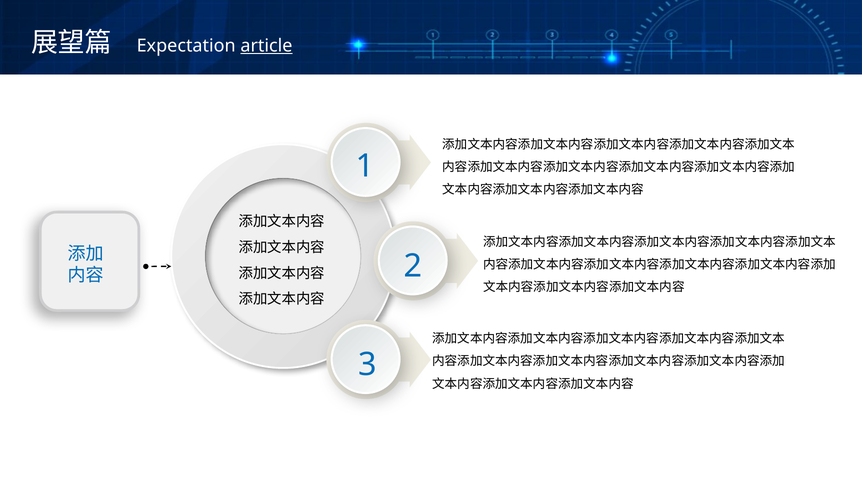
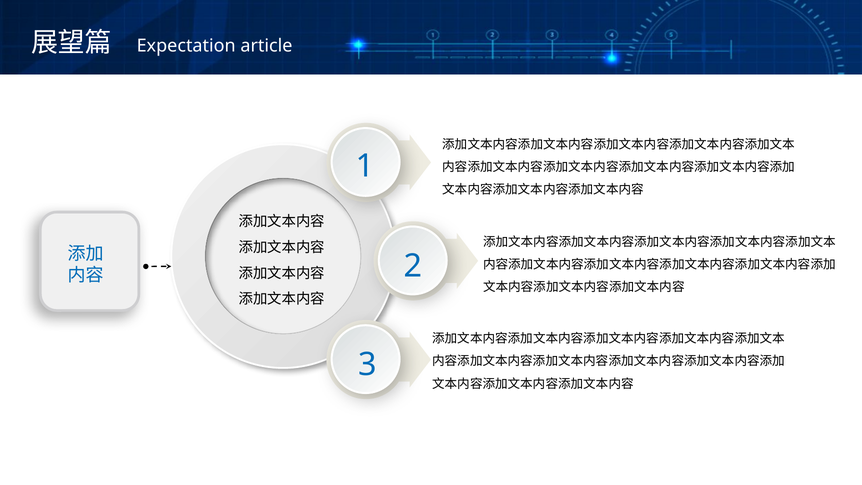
article underline: present -> none
